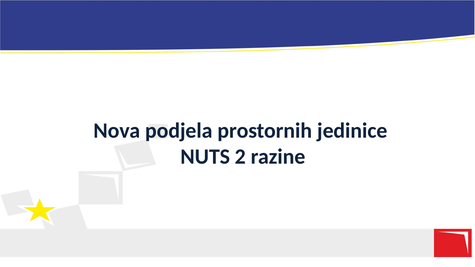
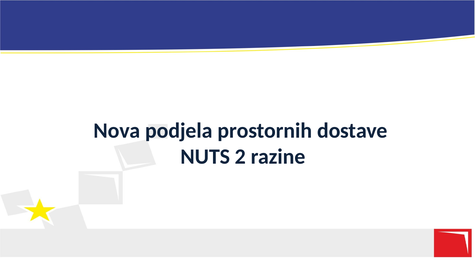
jedinice: jedinice -> dostave
